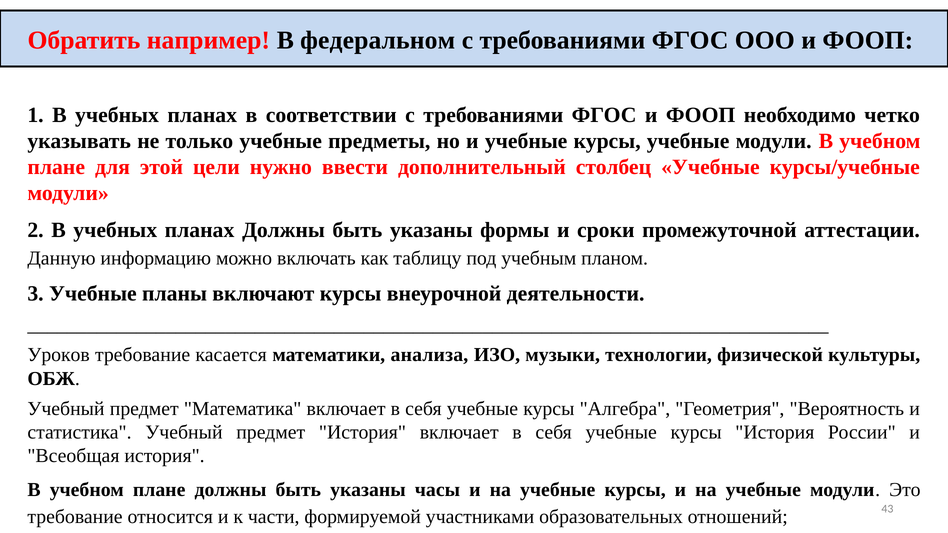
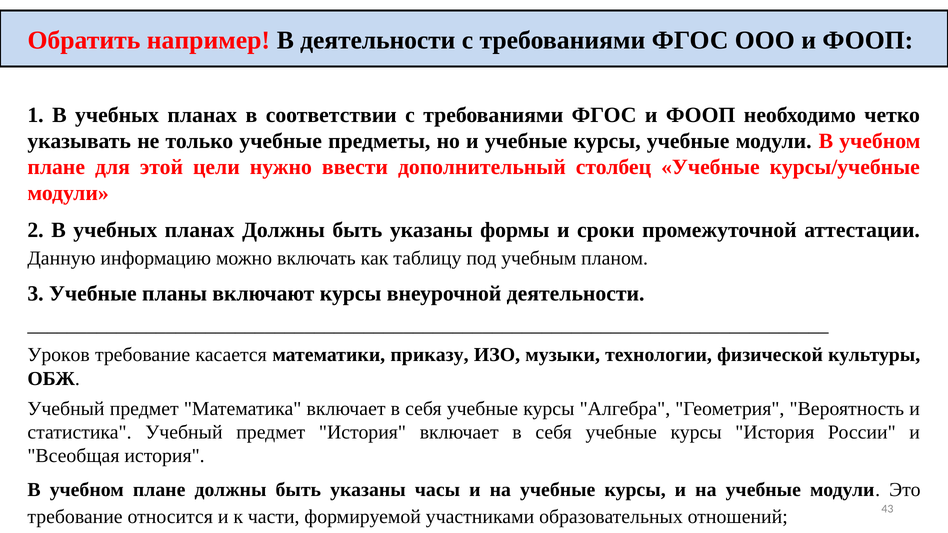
В федеральном: федеральном -> деятельности
анализа: анализа -> приказу
